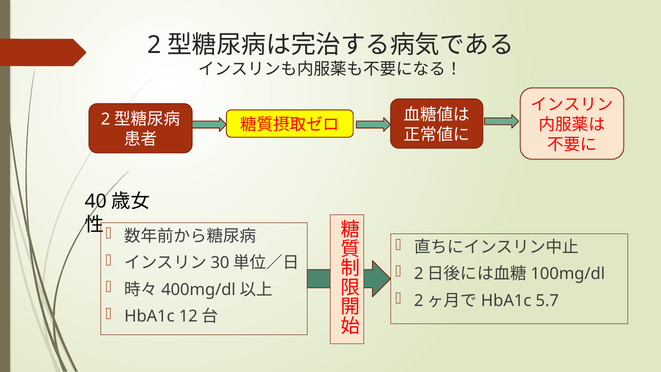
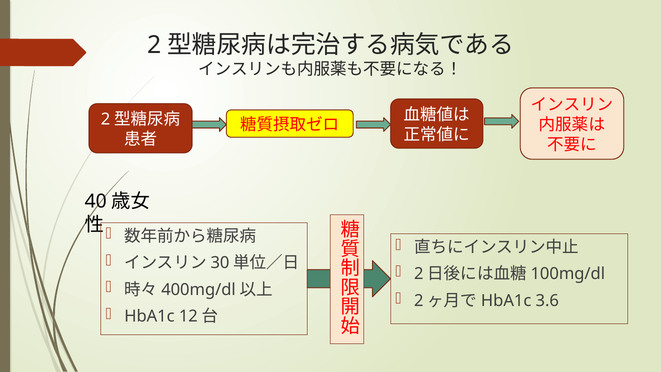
5.7: 5.7 -> 3.6
